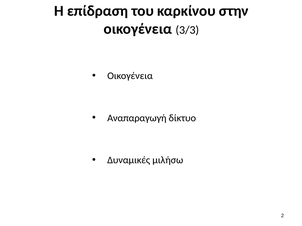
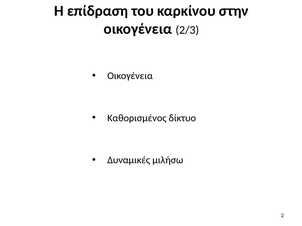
3/3: 3/3 -> 2/3
Αναπαραγωγή: Αναπαραγωγή -> Καθορισμένος
